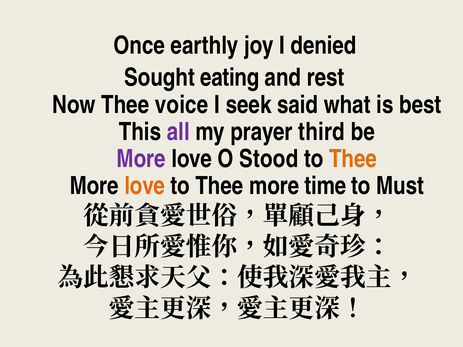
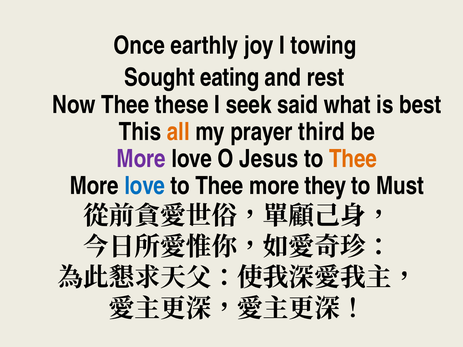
denied: denied -> towing
voice: voice -> these
all colour: purple -> orange
Stood: Stood -> Jesus
love at (145, 186) colour: orange -> blue
time: time -> they
